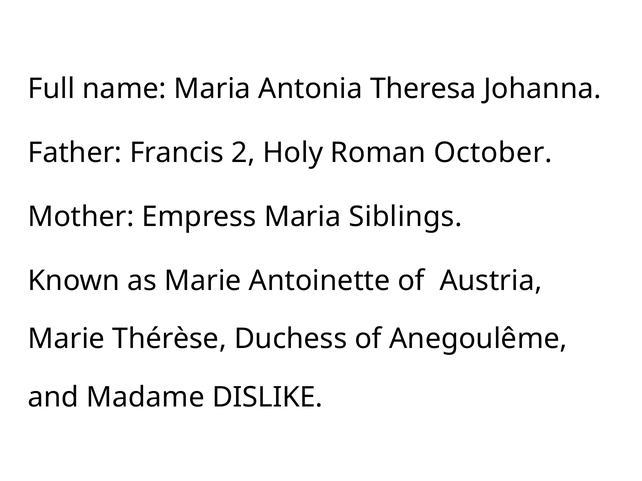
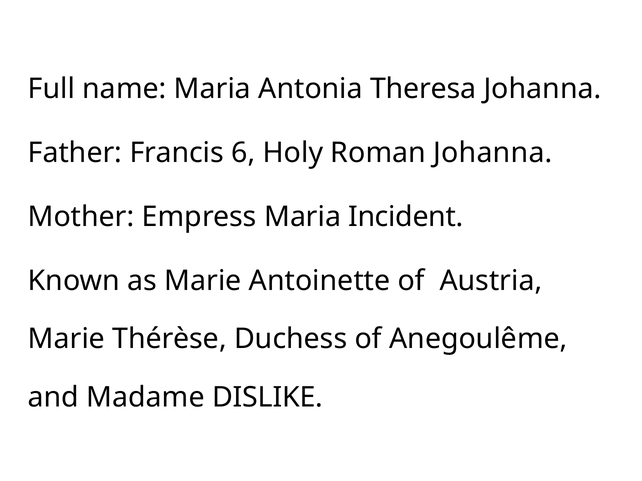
2: 2 -> 6
Roman October: October -> Johanna
Siblings: Siblings -> Incident
